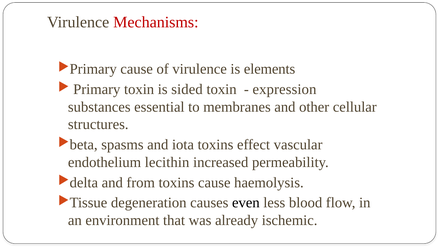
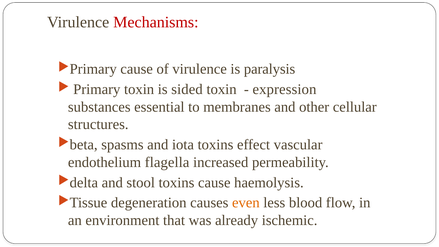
elements: elements -> paralysis
lecithin: lecithin -> flagella
from: from -> stool
even colour: black -> orange
